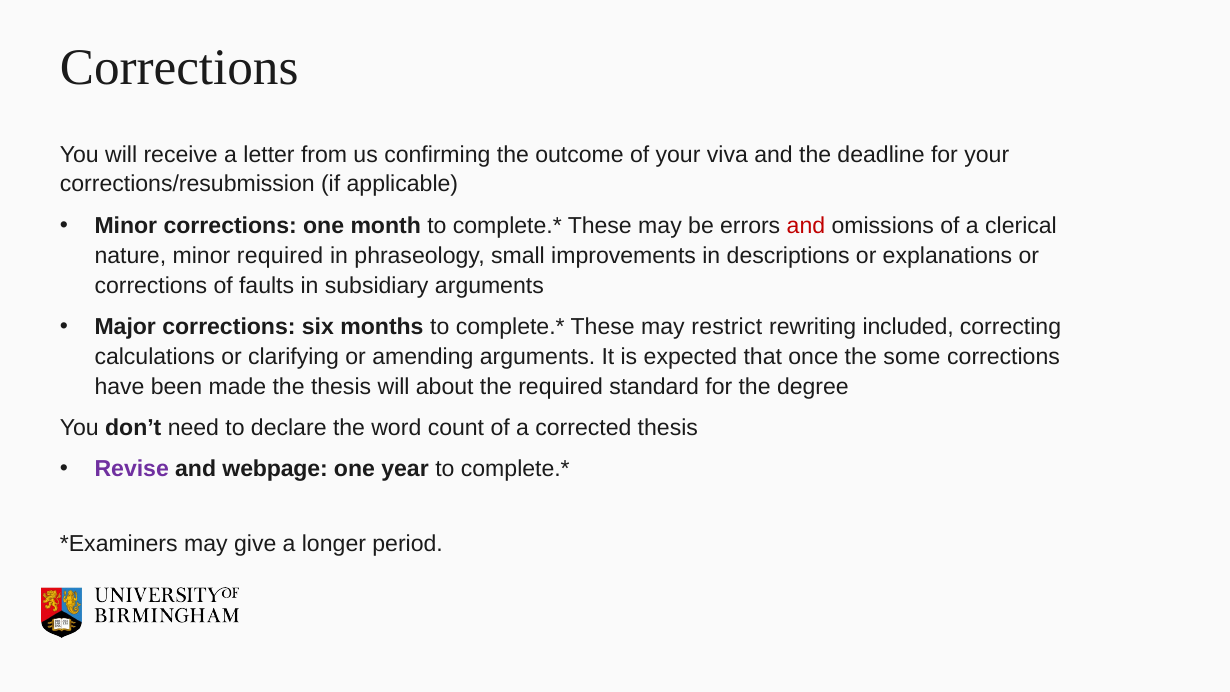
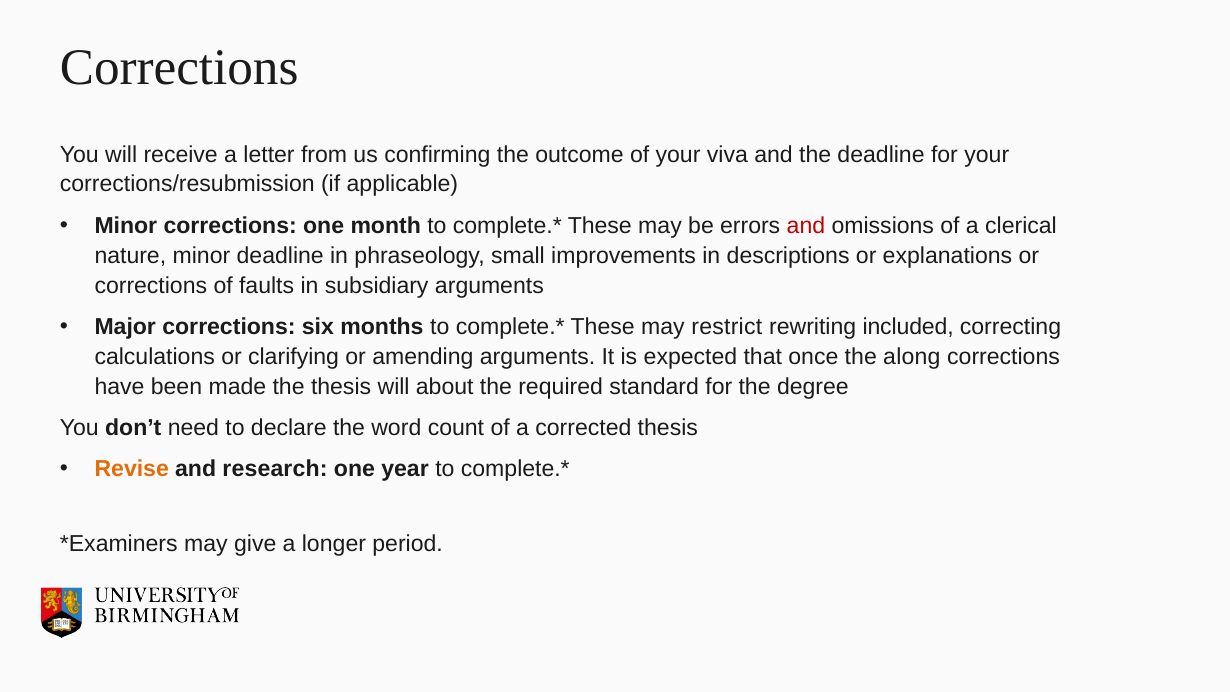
minor required: required -> deadline
some: some -> along
Revise colour: purple -> orange
webpage: webpage -> research
